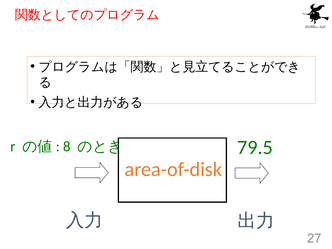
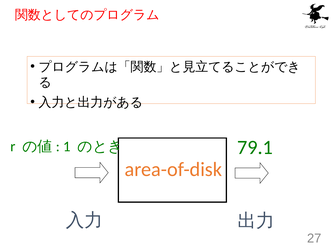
8: 8 -> 1
79.5: 79.5 -> 79.1
